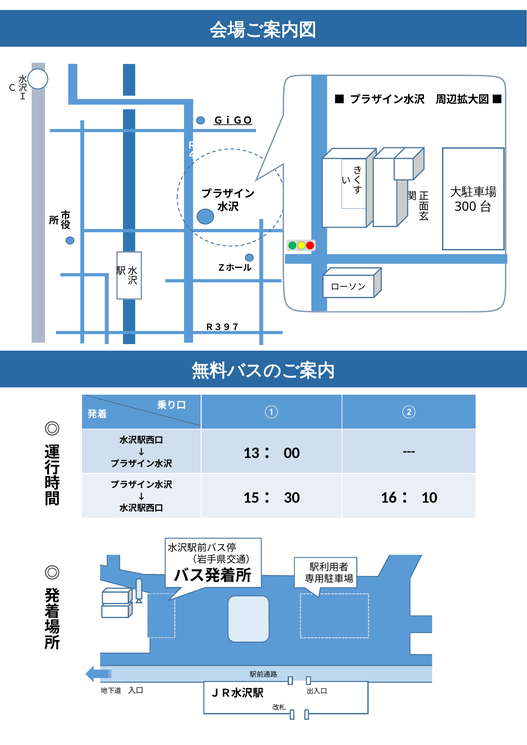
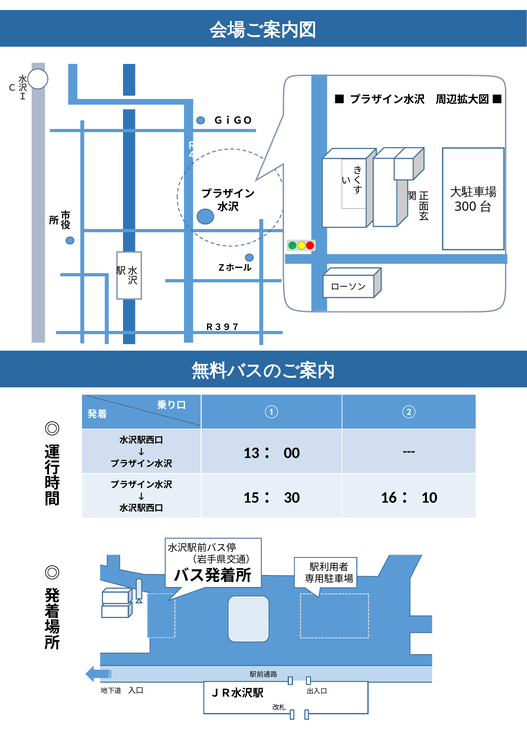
ＧｉＧＯ underline: present -> none
